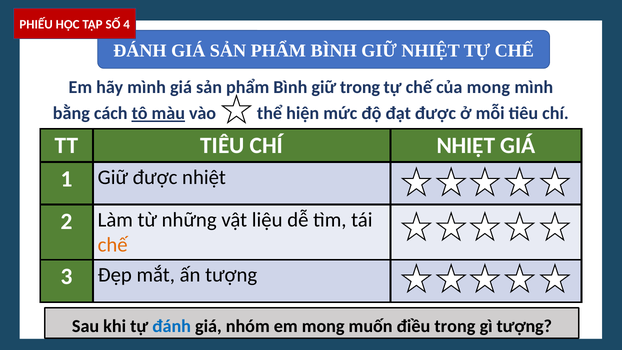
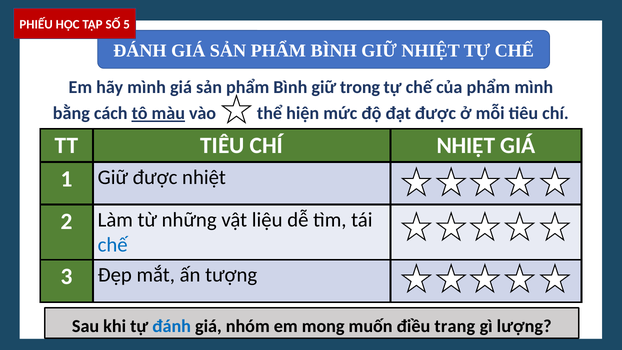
4: 4 -> 5
của mong: mong -> phẩm
chế at (113, 245) colour: orange -> blue
điều trong: trong -> trang
gì tượng: tượng -> lượng
